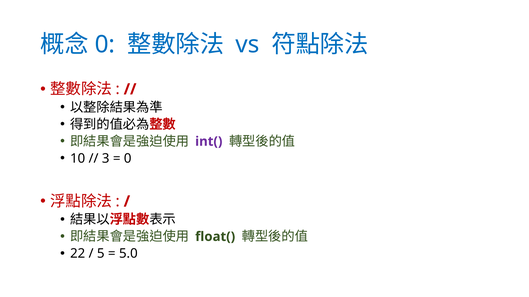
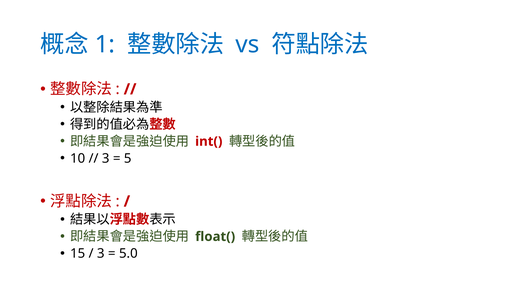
0 at (105, 44): 0 -> 1
int( colour: purple -> red
0 at (128, 159): 0 -> 5
22: 22 -> 15
5 at (101, 254): 5 -> 3
